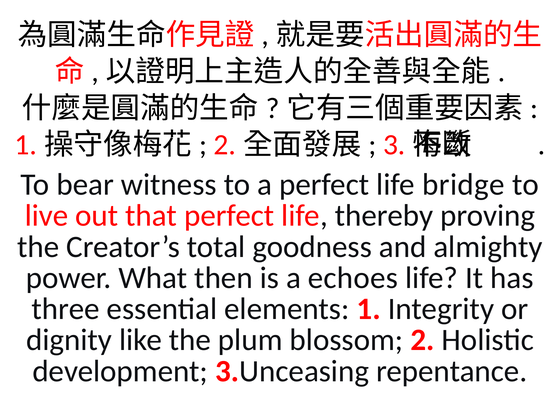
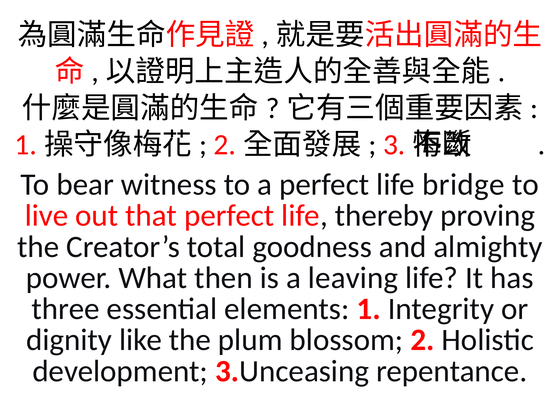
echoes: echoes -> leaving
